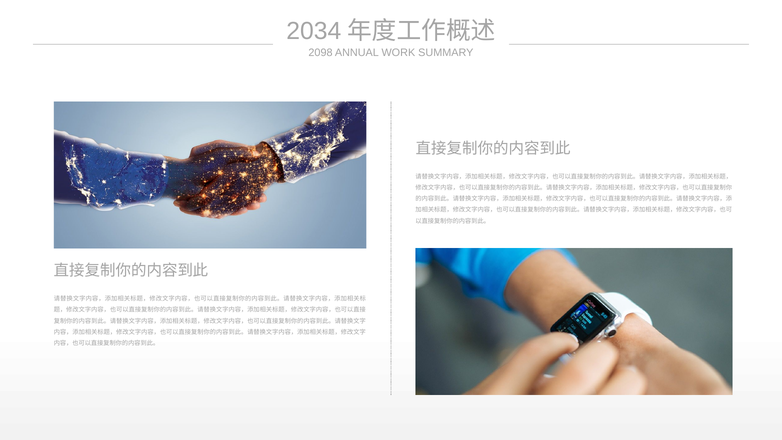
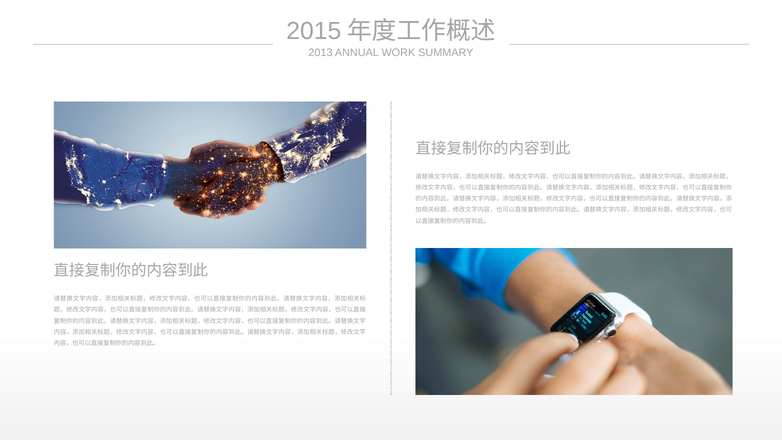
2034: 2034 -> 2015
2098: 2098 -> 2013
